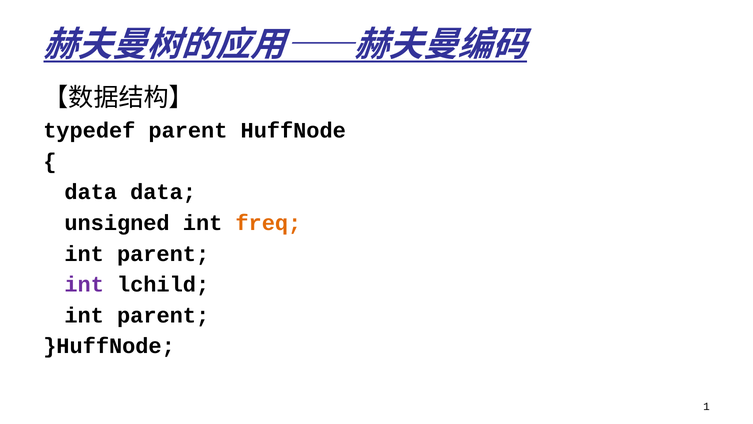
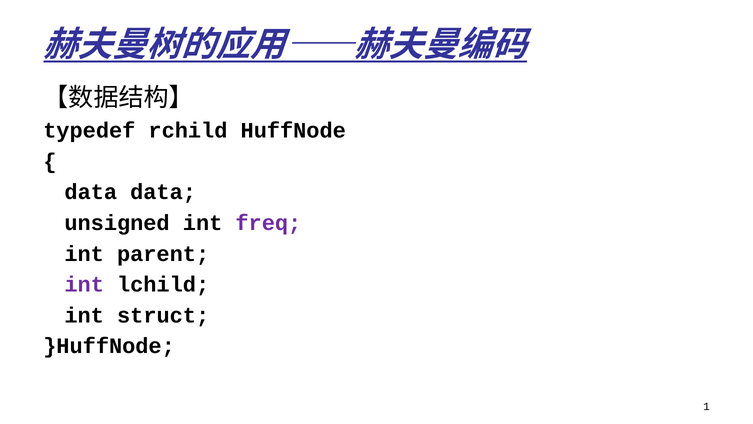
typedef parent: parent -> rchild
freq colour: orange -> purple
parent at (163, 315): parent -> struct
